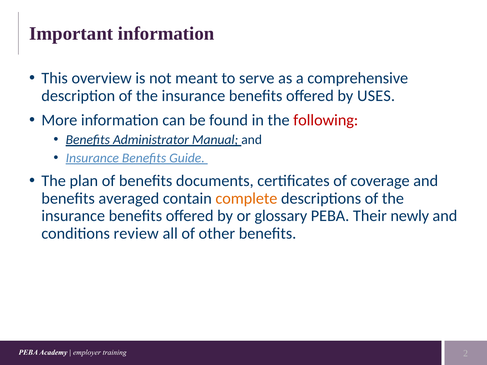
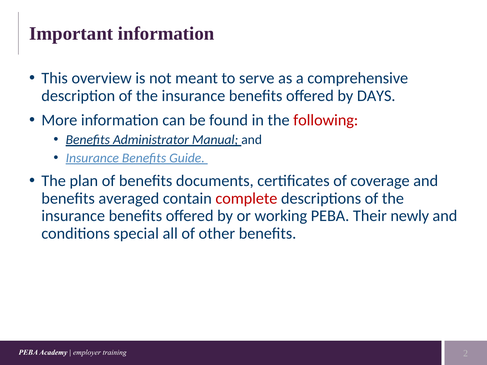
USES: USES -> DAYS
complete colour: orange -> red
glossary: glossary -> working
review: review -> special
